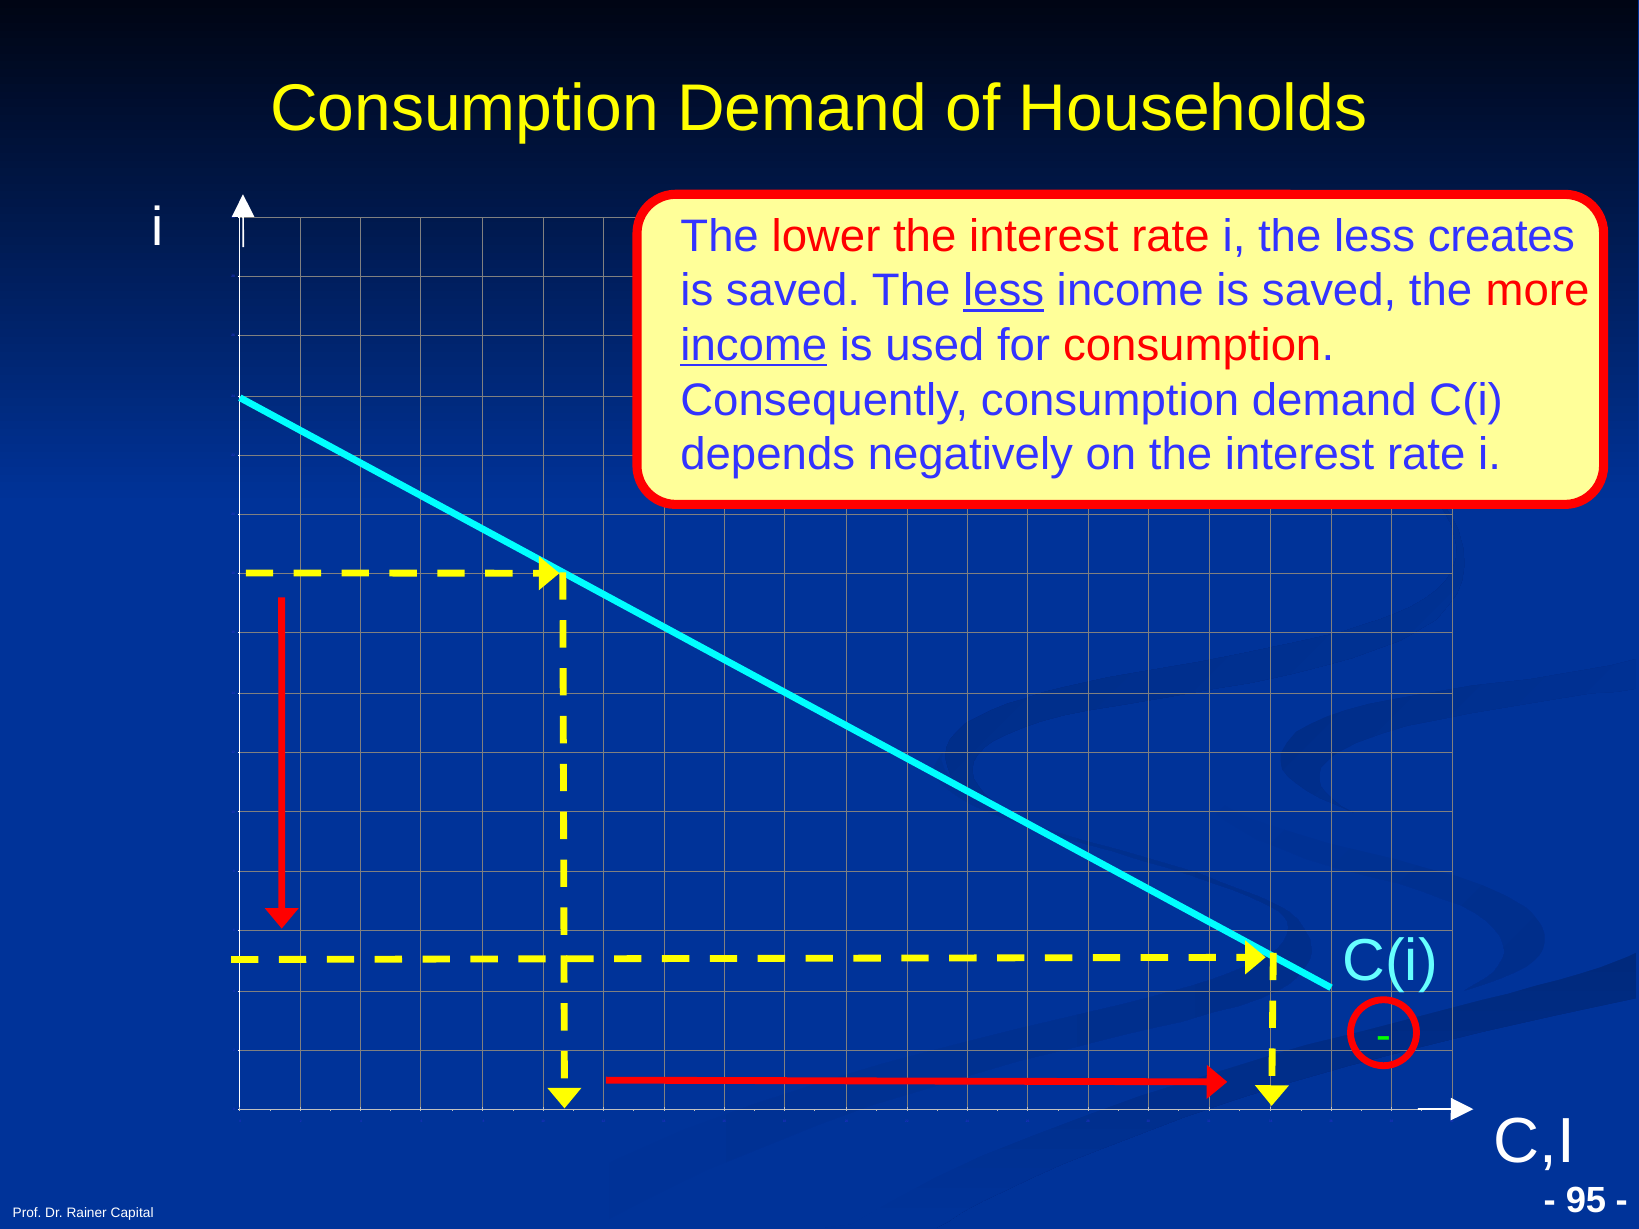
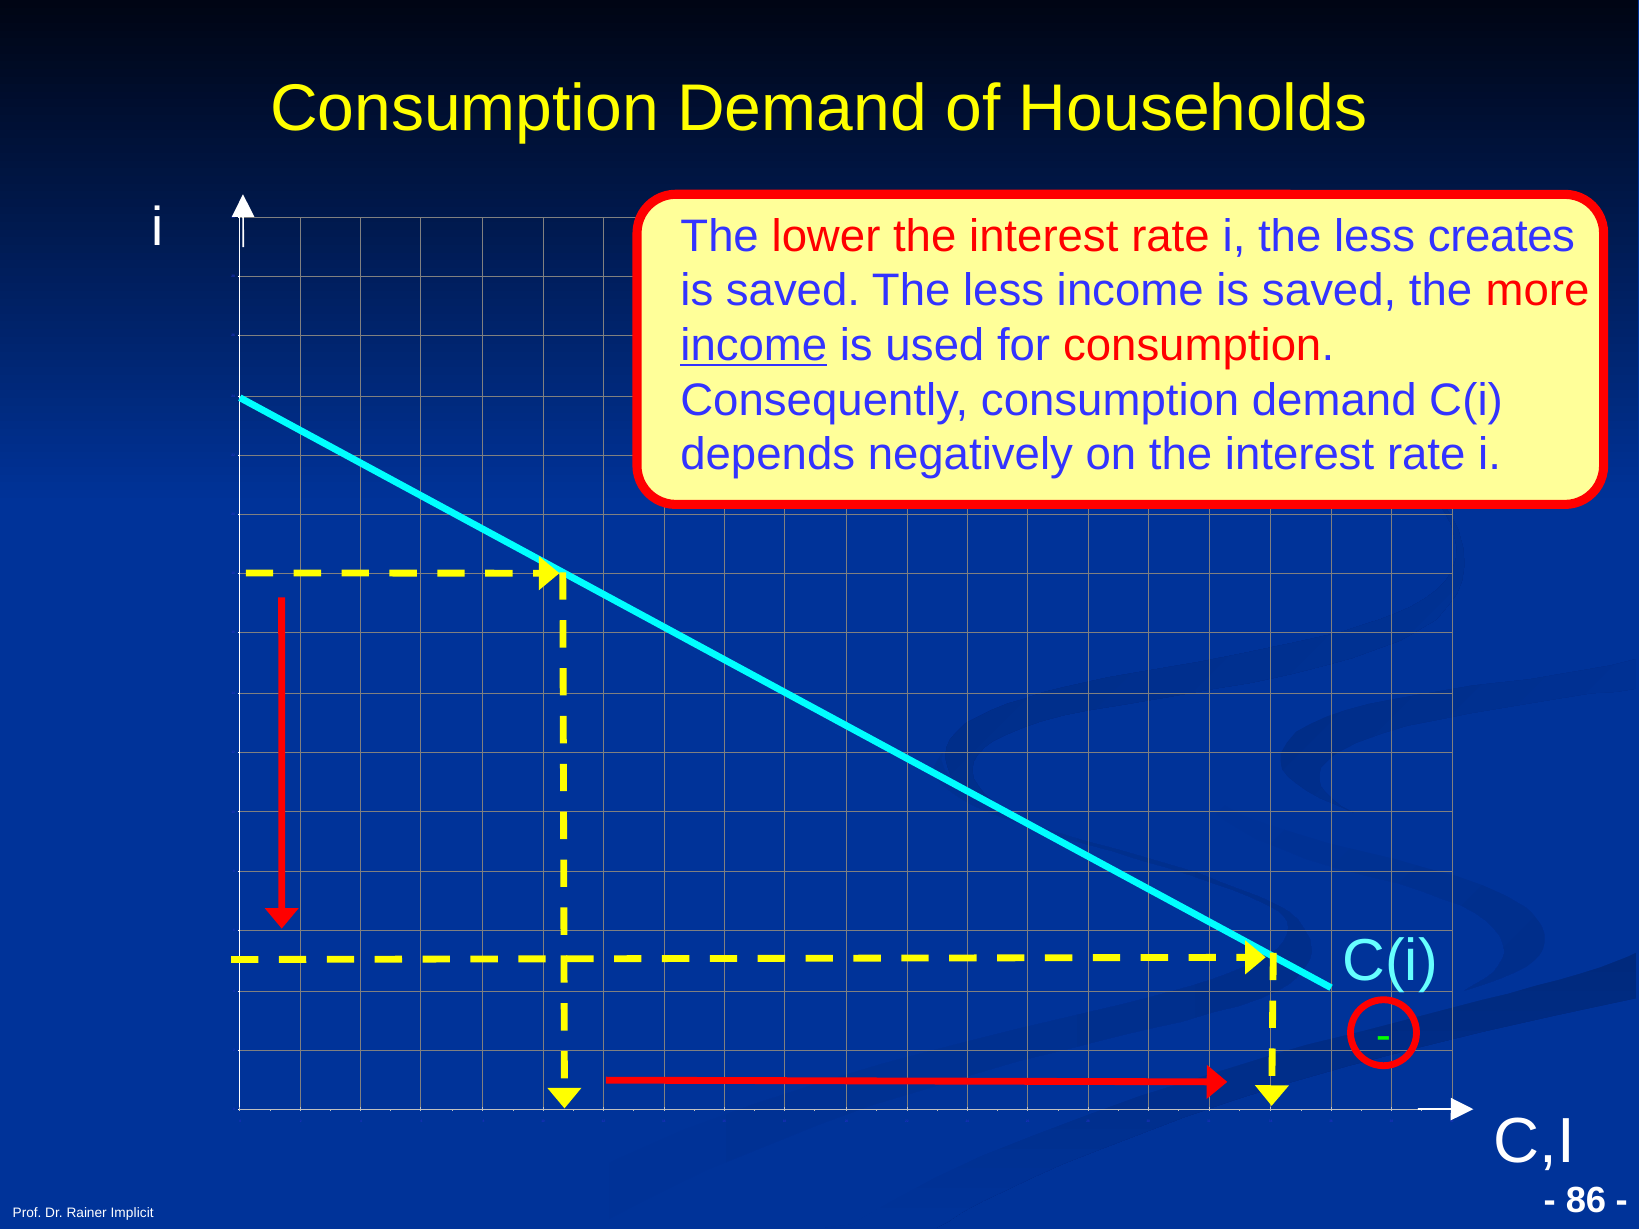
less at (1004, 291) underline: present -> none
95: 95 -> 86
Capital: Capital -> Implicit
